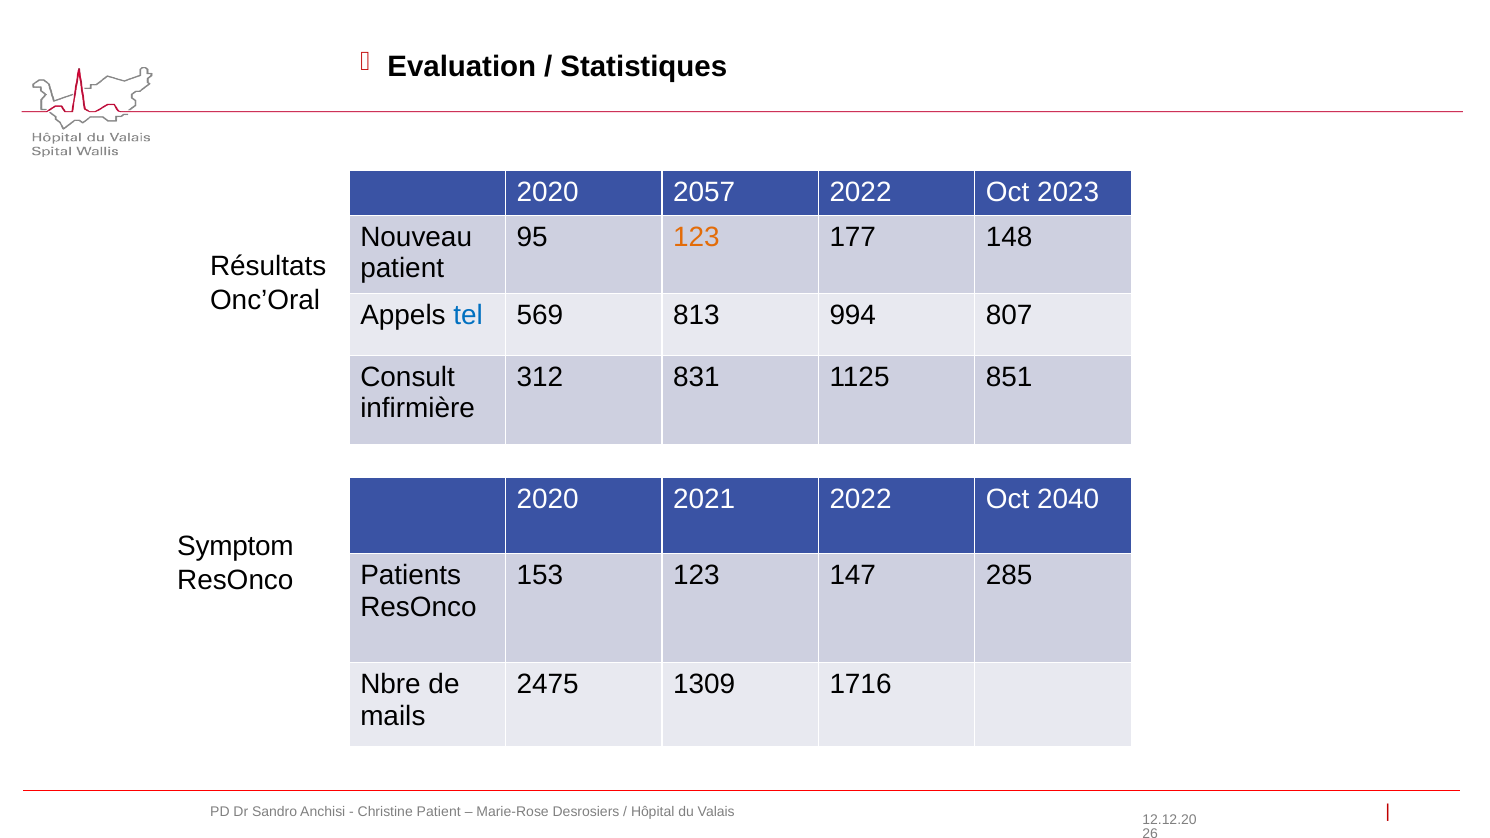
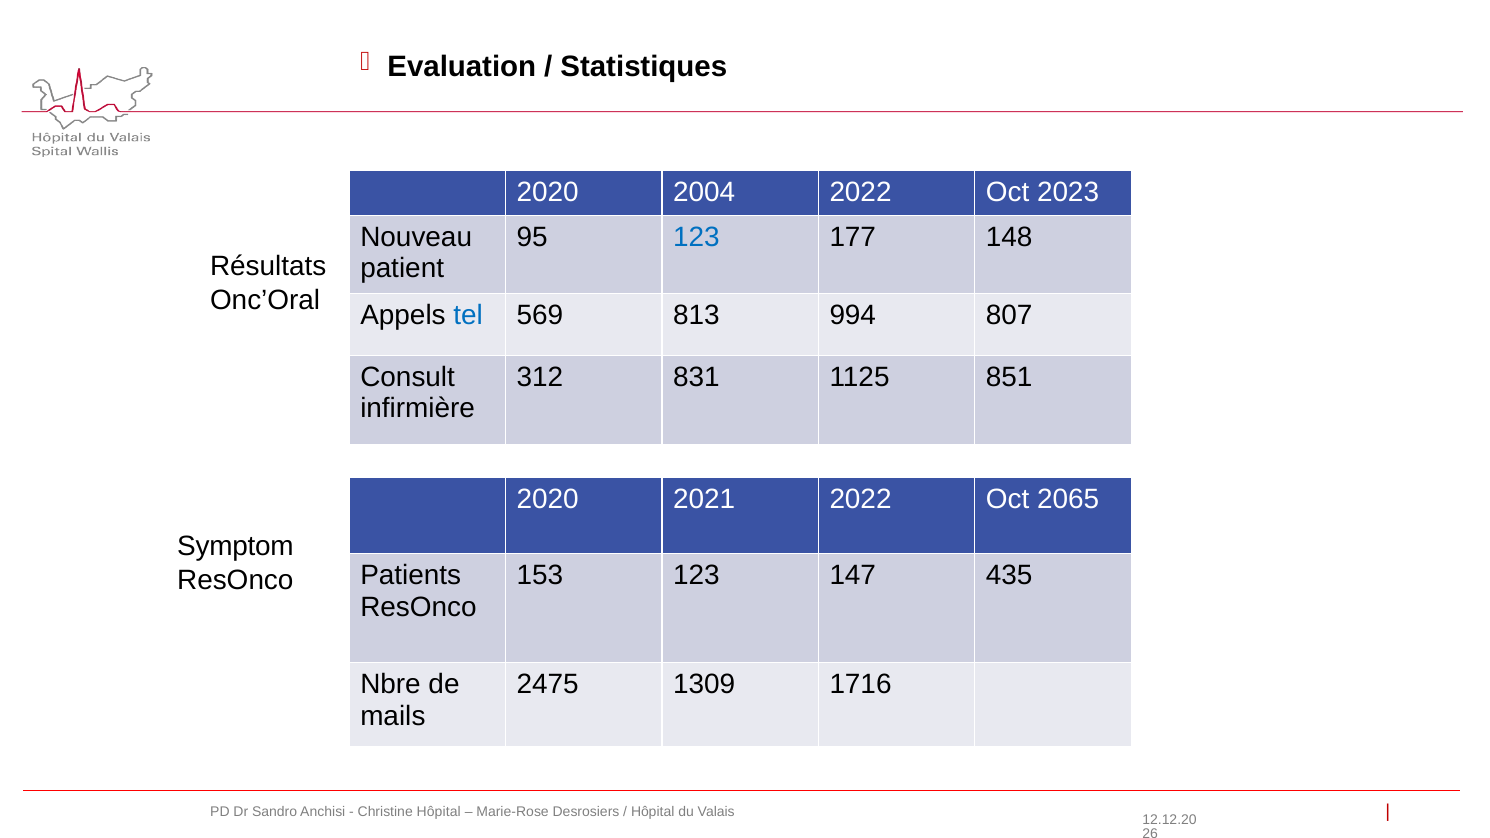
2057: 2057 -> 2004
123 at (696, 237) colour: orange -> blue
2040: 2040 -> 2065
285: 285 -> 435
Christine Patient: Patient -> Hôpital
